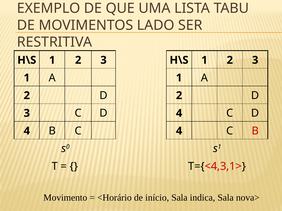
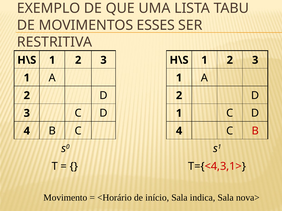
LADO: LADO -> ESSES
3 C D 4: 4 -> 1
